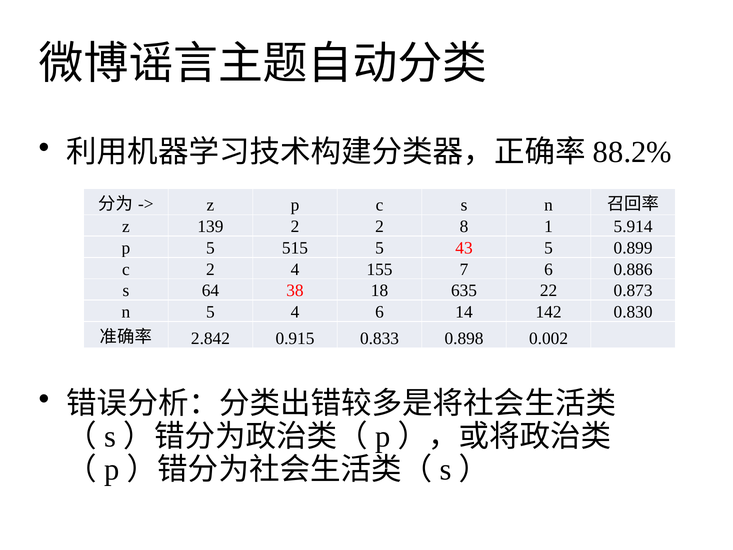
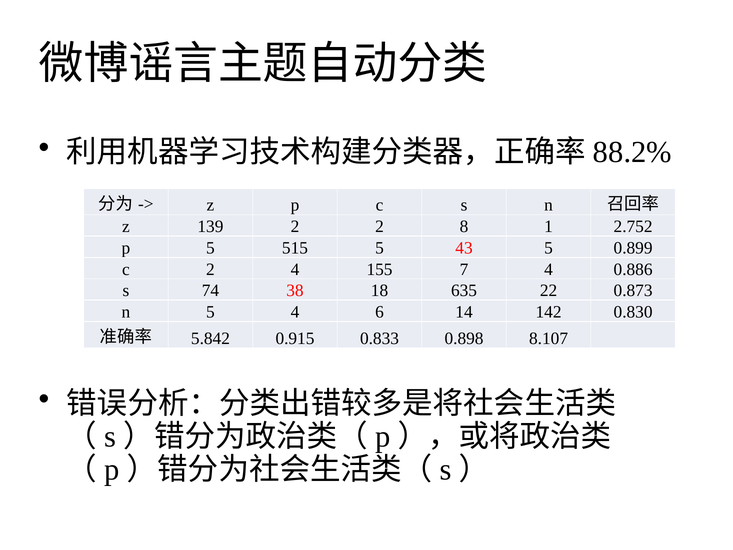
5.914: 5.914 -> 2.752
7 6: 6 -> 4
64: 64 -> 74
2.842: 2.842 -> 5.842
0.002: 0.002 -> 8.107
